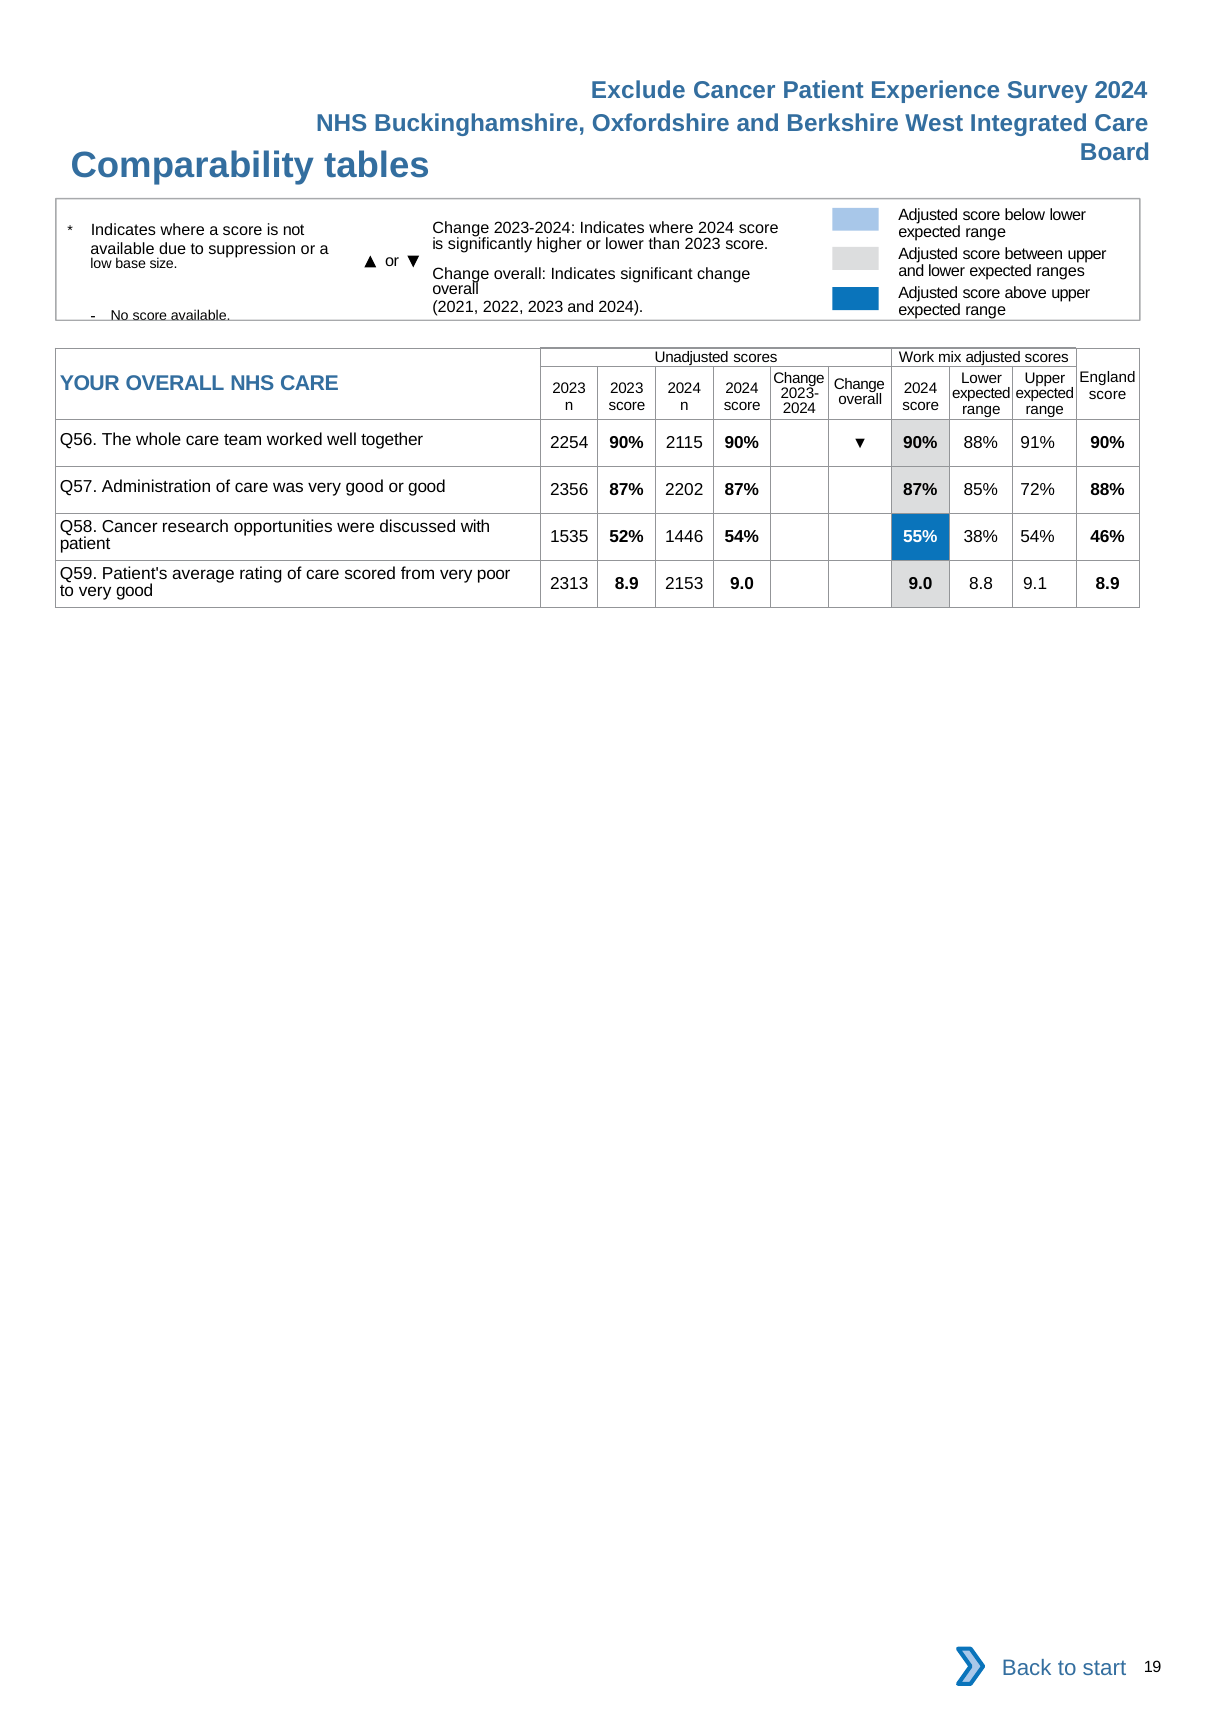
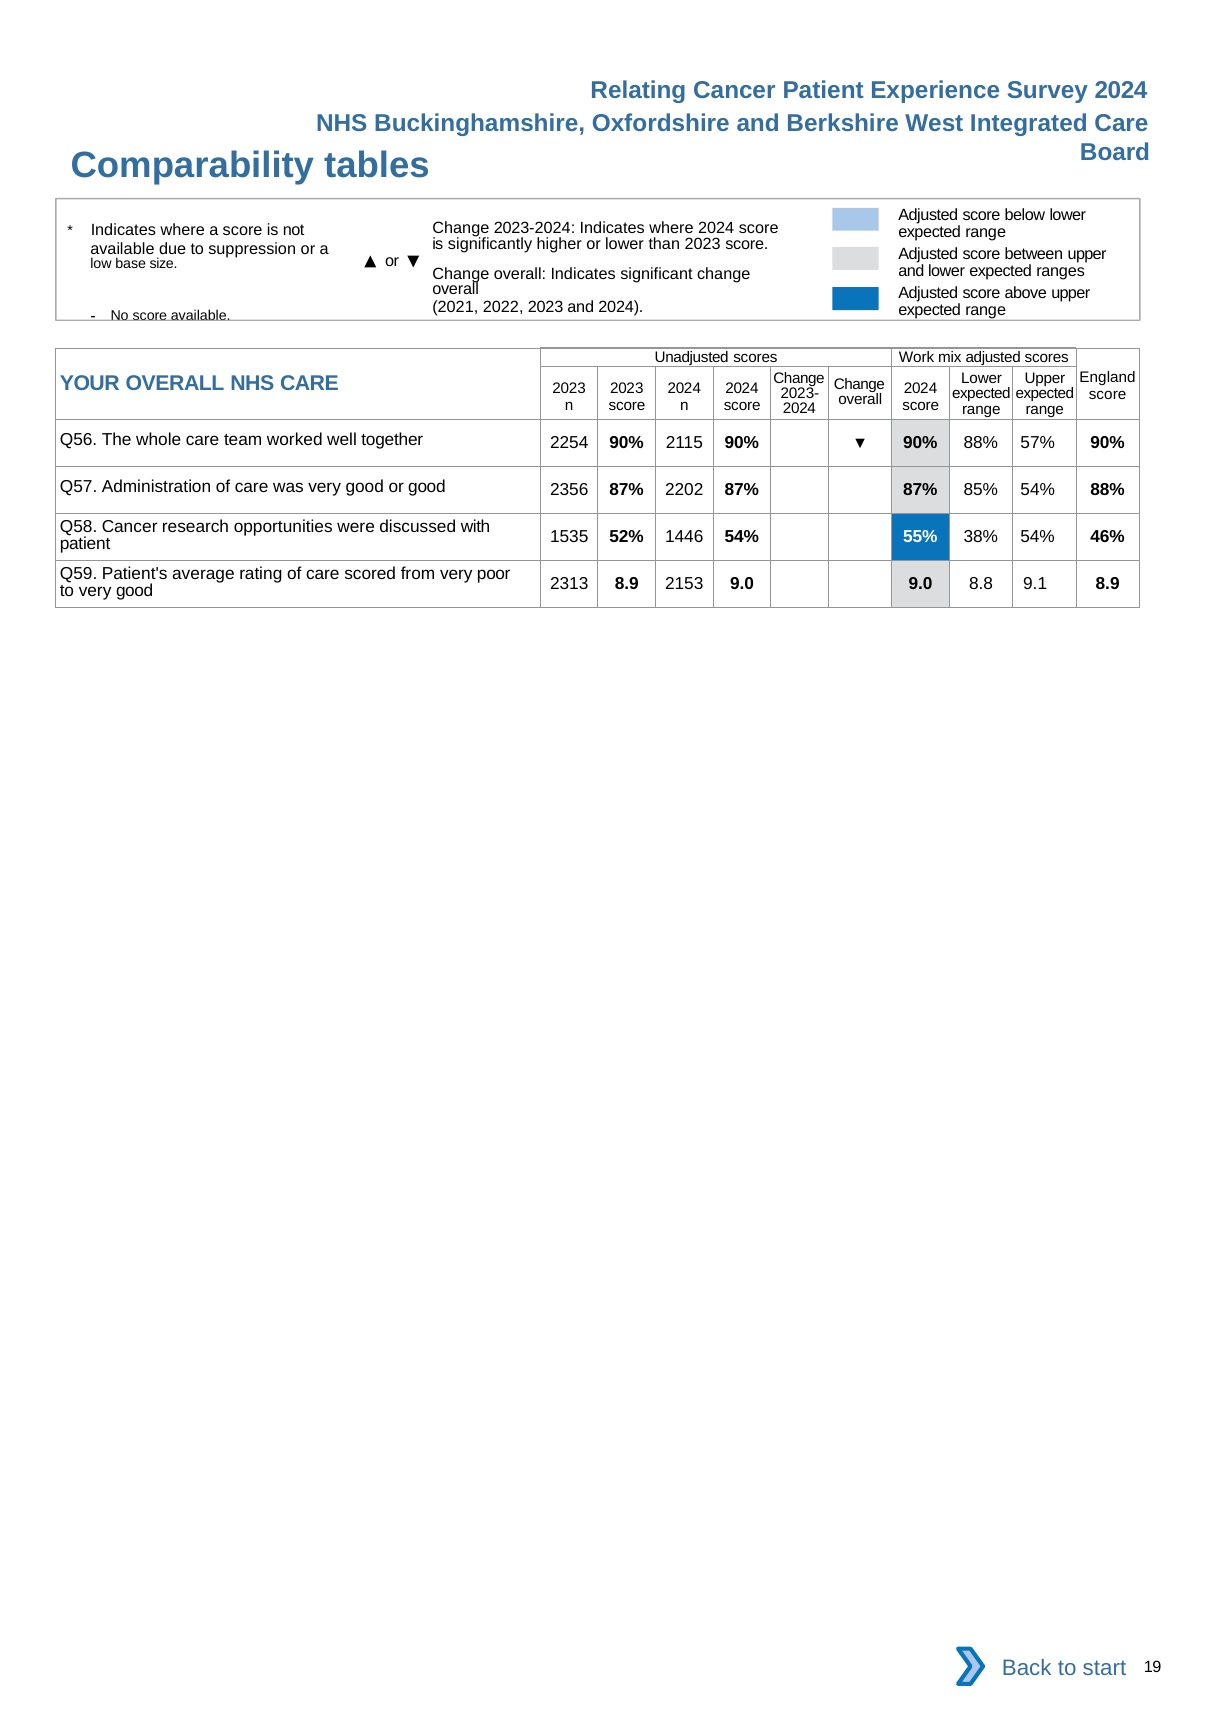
Exclude: Exclude -> Relating
91%: 91% -> 57%
85% 72%: 72% -> 54%
